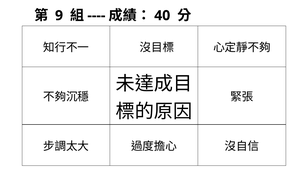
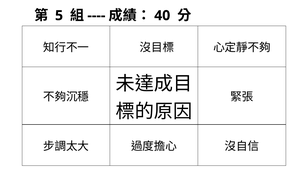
9: 9 -> 5
